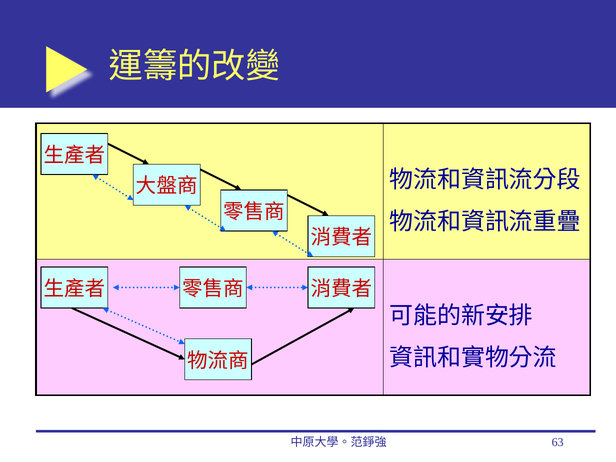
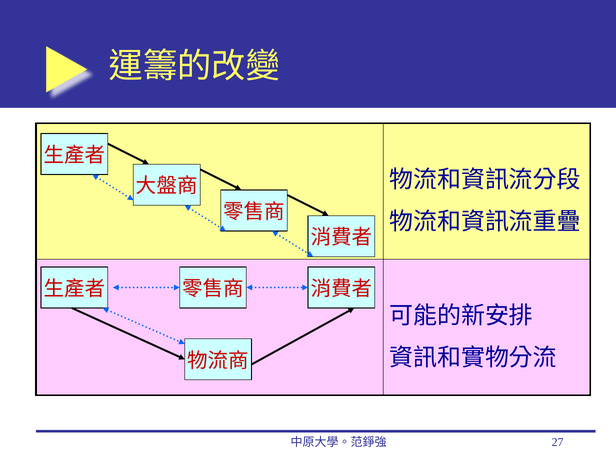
63: 63 -> 27
